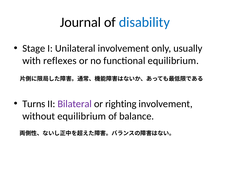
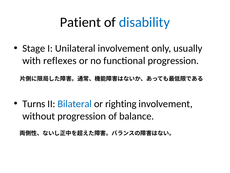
Journal: Journal -> Patient
functional equilibrium: equilibrium -> progression
Bilateral colour: purple -> blue
without equilibrium: equilibrium -> progression
